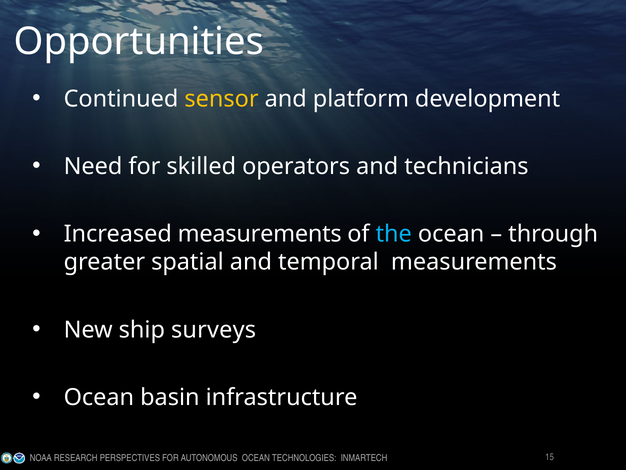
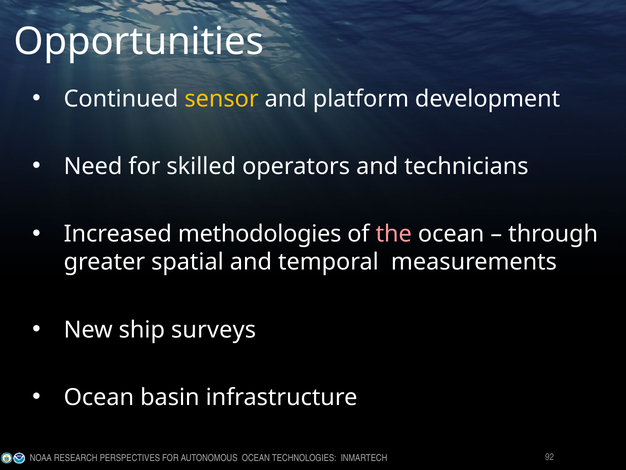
Increased measurements: measurements -> methodologies
the colour: light blue -> pink
15: 15 -> 92
